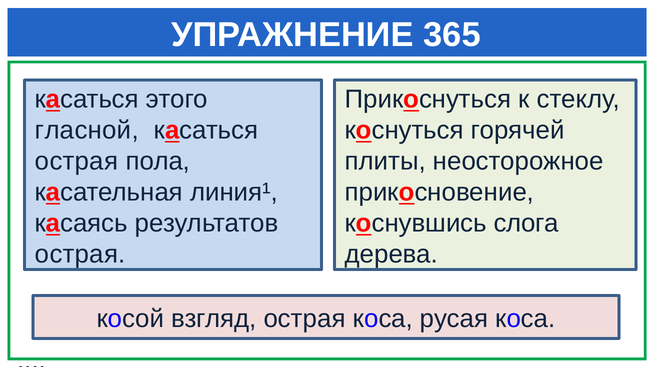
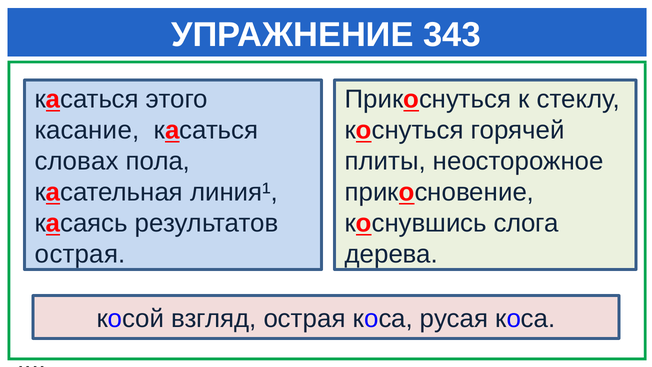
365: 365 -> 343
гласной: гласной -> касание
острая at (76, 161): острая -> словах
